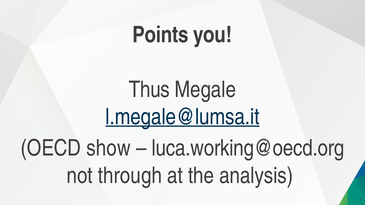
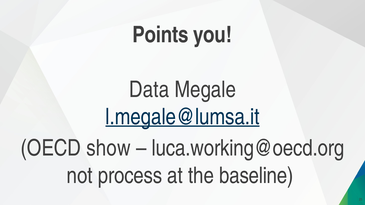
Thus: Thus -> Data
through: through -> process
analysis: analysis -> baseline
